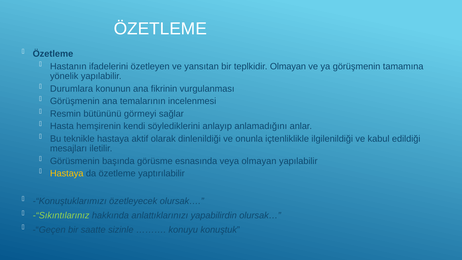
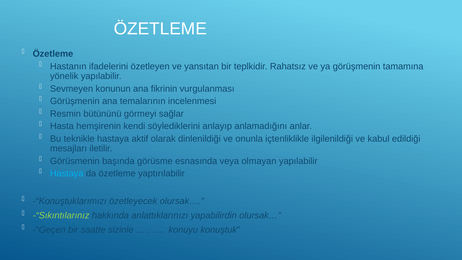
teplkidir Olmayan: Olmayan -> Rahatsız
Durumlara: Durumlara -> Sevmeyen
Hastaya at (67, 173) colour: yellow -> light blue
